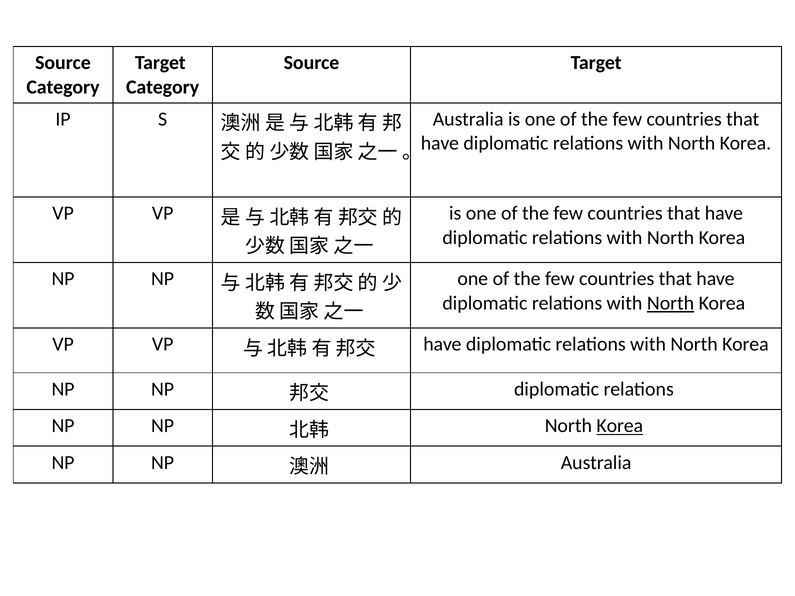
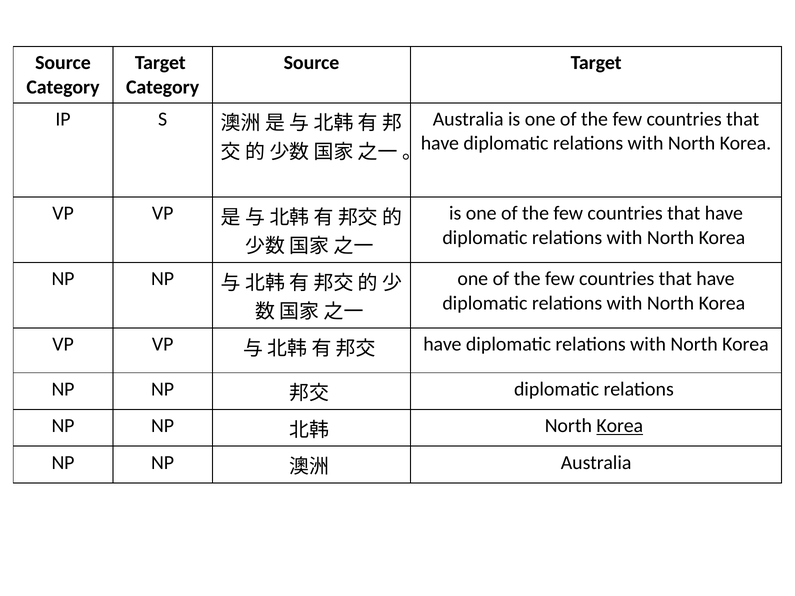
North at (671, 303) underline: present -> none
